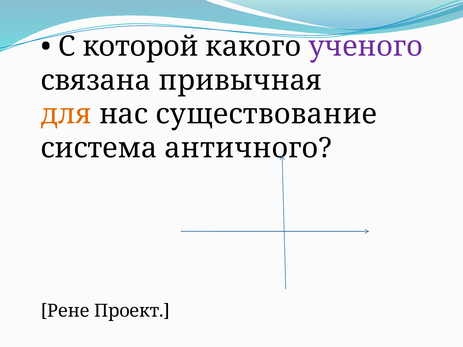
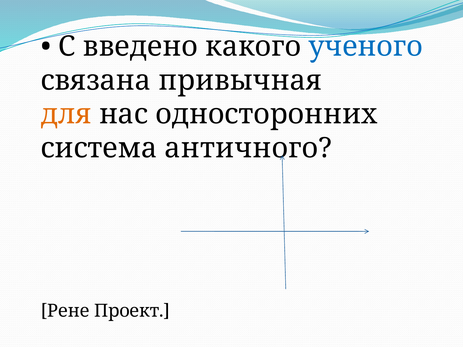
которой: которой -> введено
ученого colour: purple -> blue
существование: существование -> односторонних
